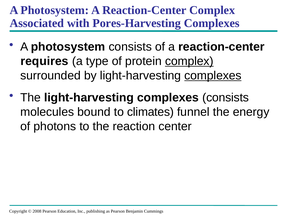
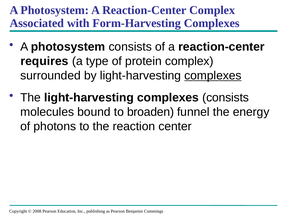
Pores-Harvesting: Pores-Harvesting -> Form-Harvesting
complex at (189, 61) underline: present -> none
climates: climates -> broaden
